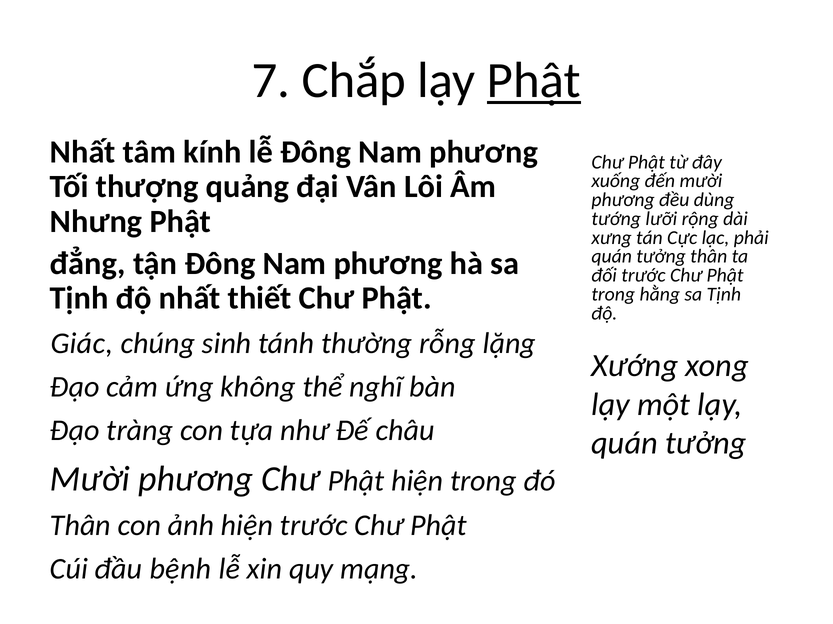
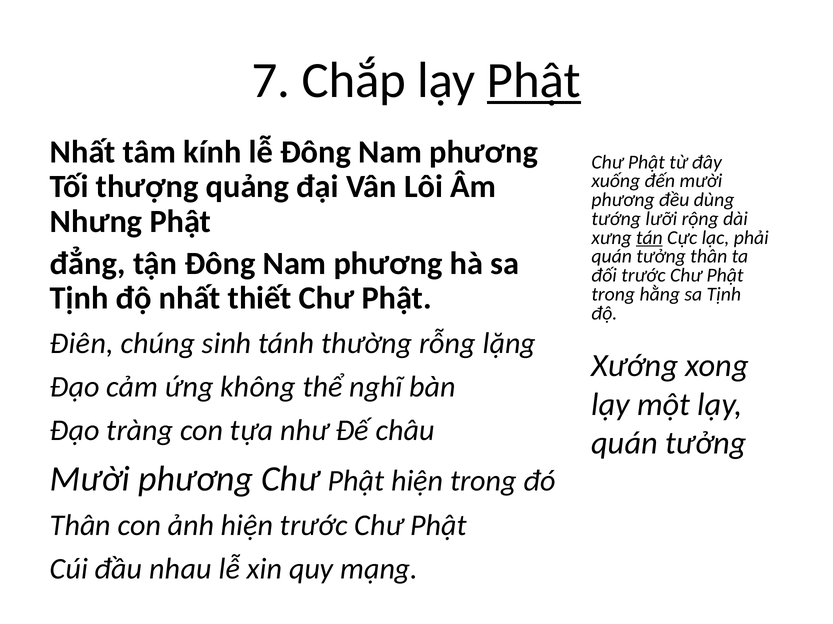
tán underline: none -> present
Giác: Giác -> Điên
bệnh: bệnh -> nhau
